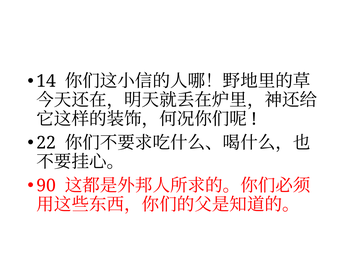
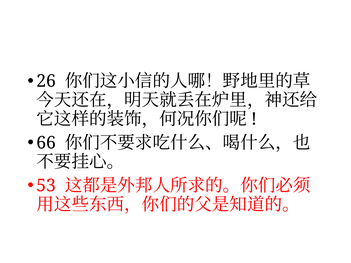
14: 14 -> 26
22: 22 -> 66
90: 90 -> 53
